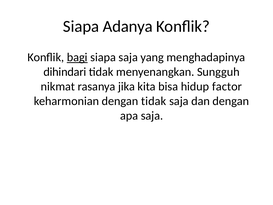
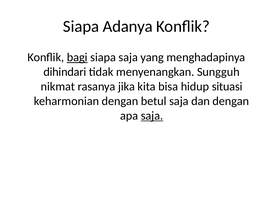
factor: factor -> situasi
dengan tidak: tidak -> betul
saja at (152, 116) underline: none -> present
